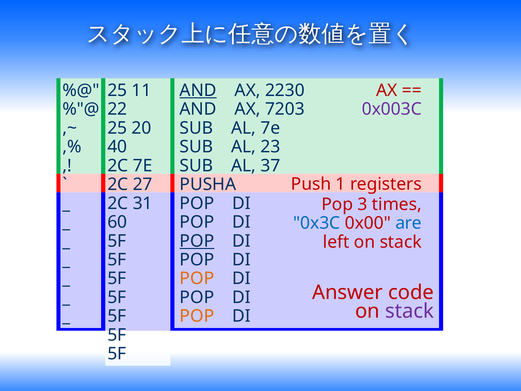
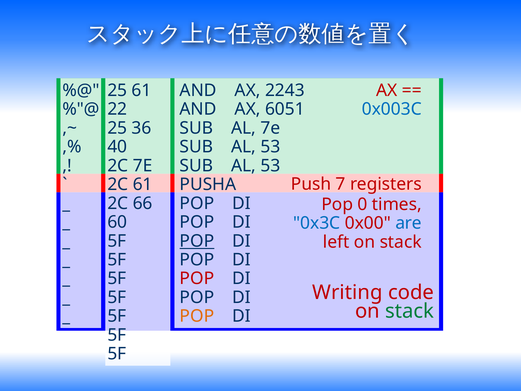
25 11: 11 -> 61
AND at (198, 90) underline: present -> none
2230: 2230 -> 2243
7203: 7203 -> 6051
0x003C colour: purple -> blue
20: 20 -> 36
23 at (270, 147): 23 -> 53
37 at (270, 166): 37 -> 53
1: 1 -> 7
2C 27: 27 -> 61
31: 31 -> 66
3: 3 -> 0
POP at (197, 278) colour: orange -> red
Answer: Answer -> Writing
stack at (409, 311) colour: purple -> green
